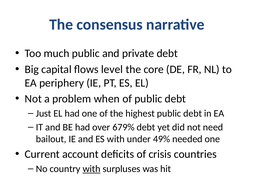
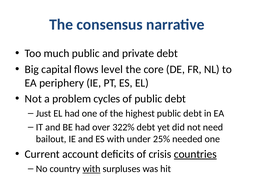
when: when -> cycles
679%: 679% -> 322%
49%: 49% -> 25%
countries underline: none -> present
